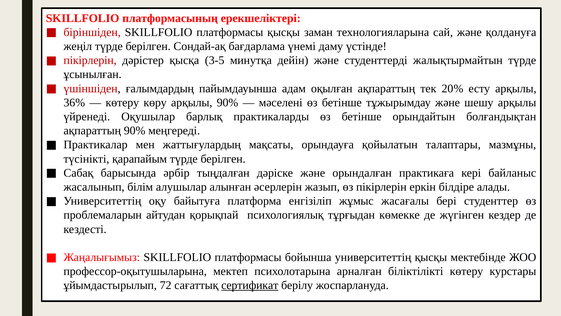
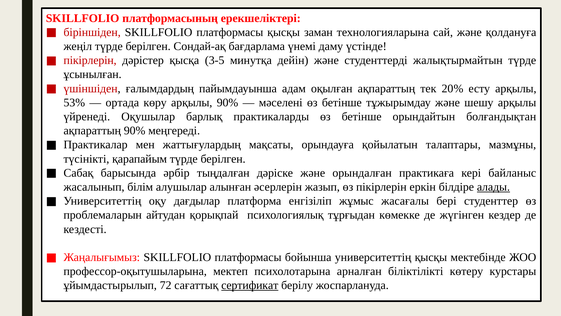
36%: 36% -> 53%
көтеру at (122, 102): көтеру -> ортада
алады underline: none -> present
байытуға: байытуға -> дағдылар
